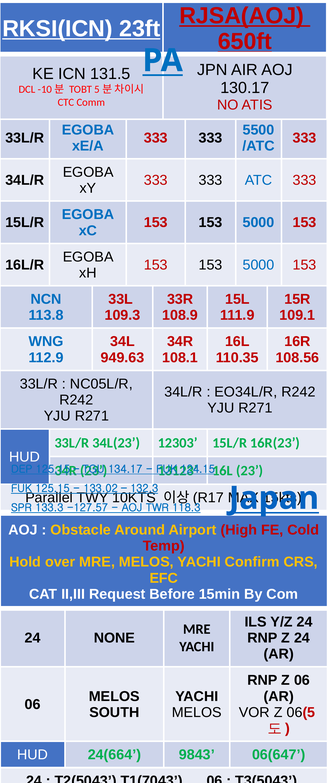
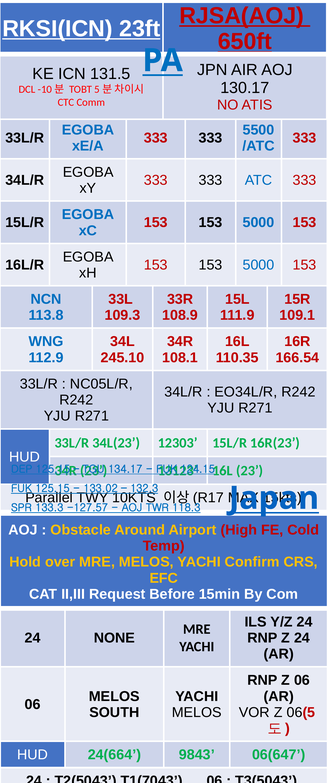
949.63: 949.63 -> 245.10
108.56: 108.56 -> 166.54
